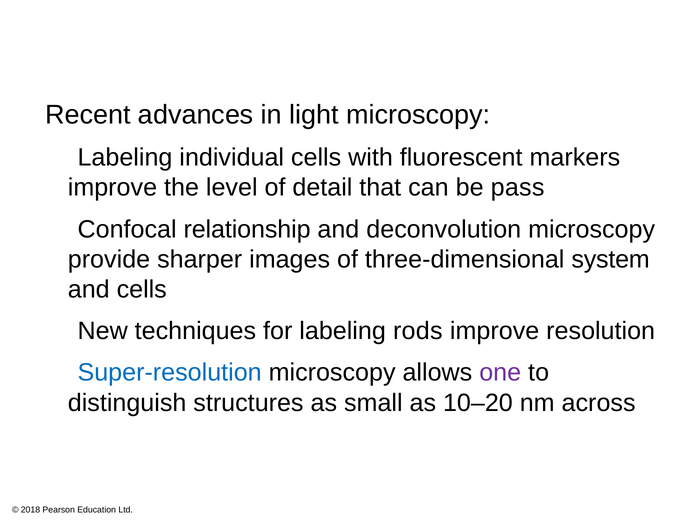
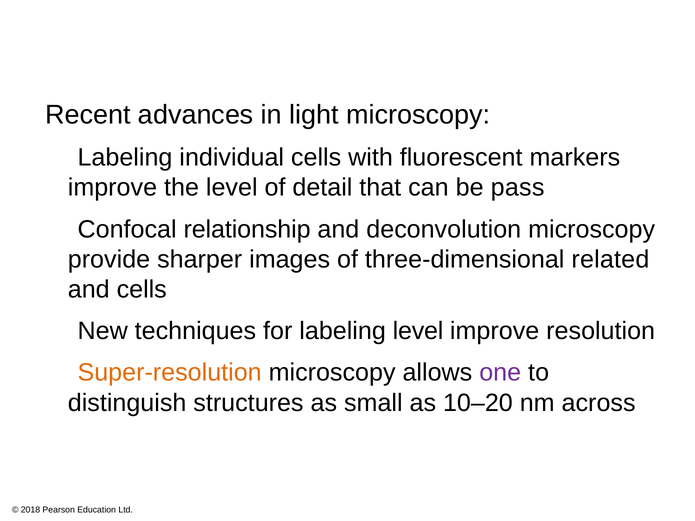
system: system -> related
labeling rods: rods -> level
Super-resolution colour: blue -> orange
